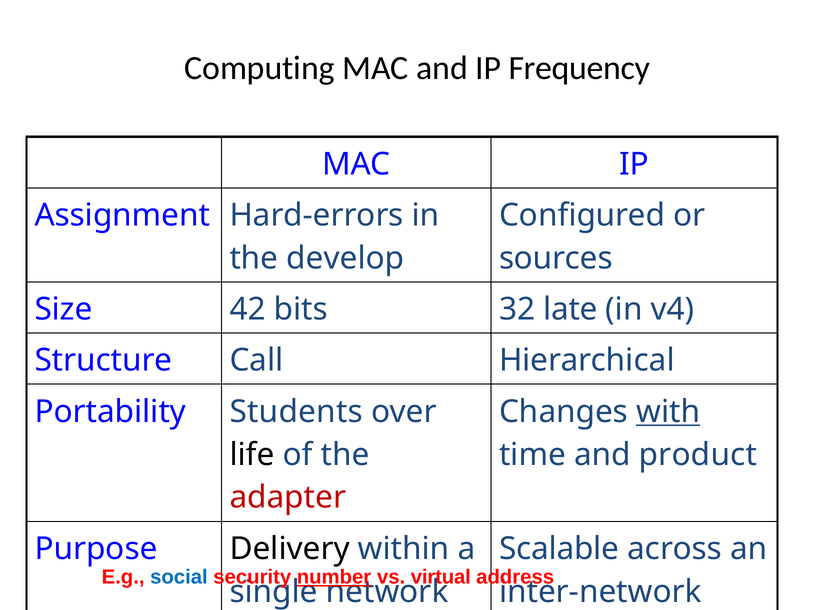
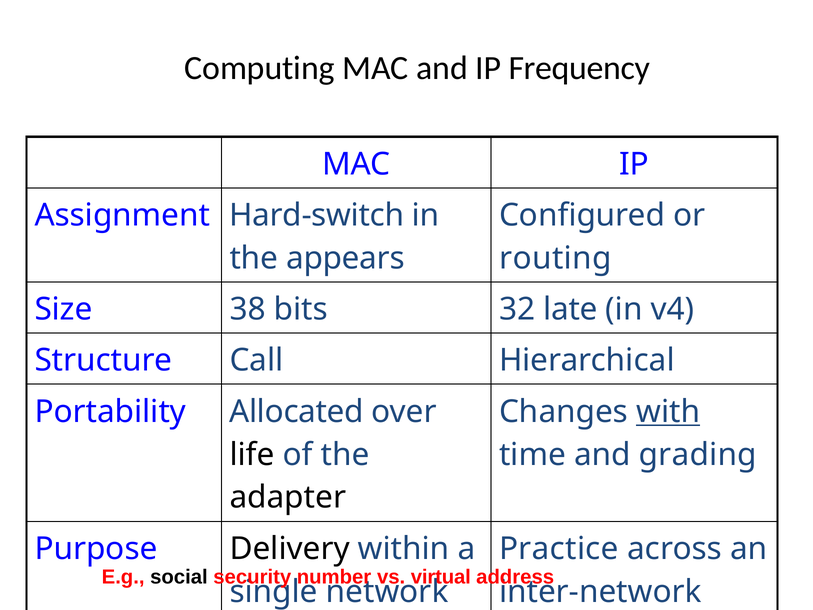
Hard-errors: Hard-errors -> Hard-switch
develop: develop -> appears
sources: sources -> routing
42: 42 -> 38
Students: Students -> Allocated
product: product -> grading
adapter colour: red -> black
Scalable: Scalable -> Practice
social colour: blue -> black
number underline: present -> none
